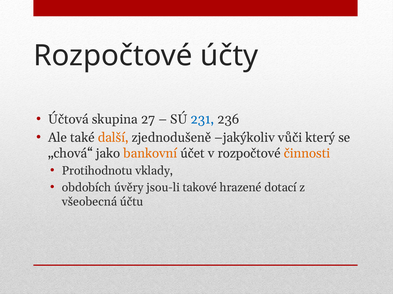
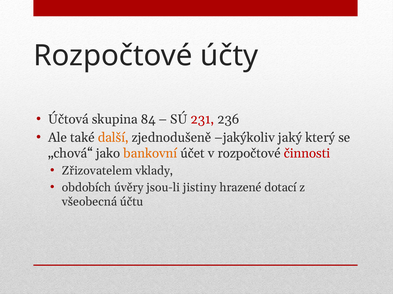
27: 27 -> 84
231 colour: blue -> red
vůči: vůči -> jaký
činnosti colour: orange -> red
Protihodnotu: Protihodnotu -> Zřizovatelem
takové: takové -> jistiny
